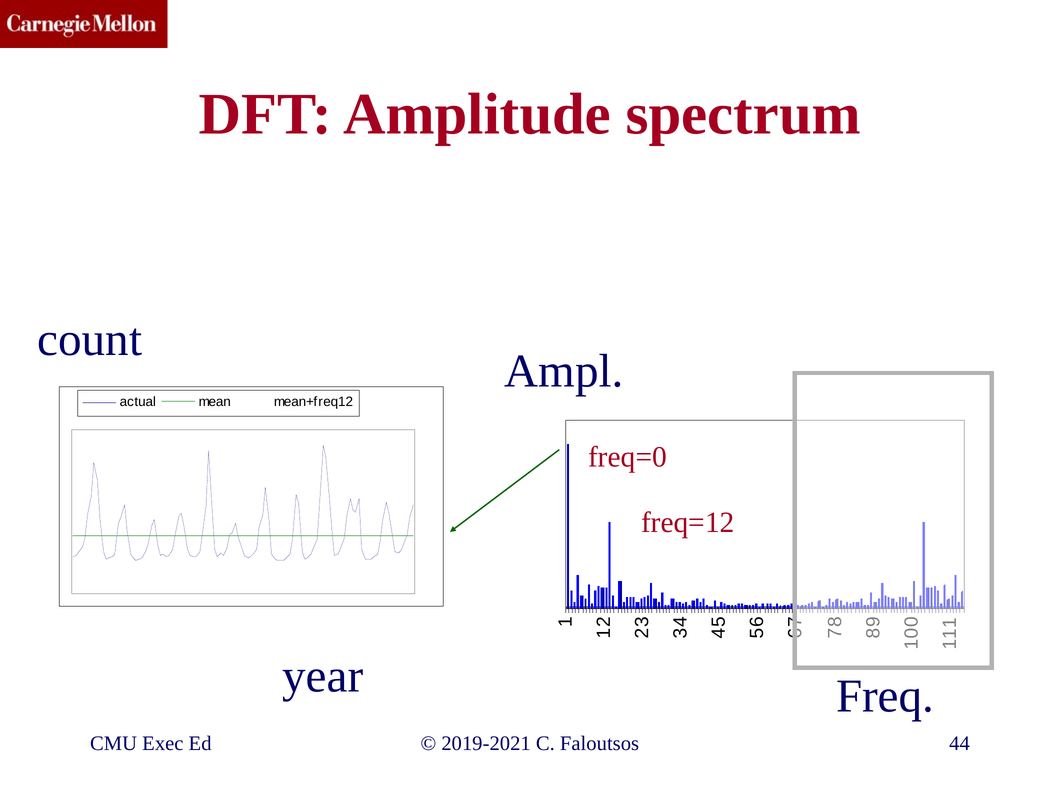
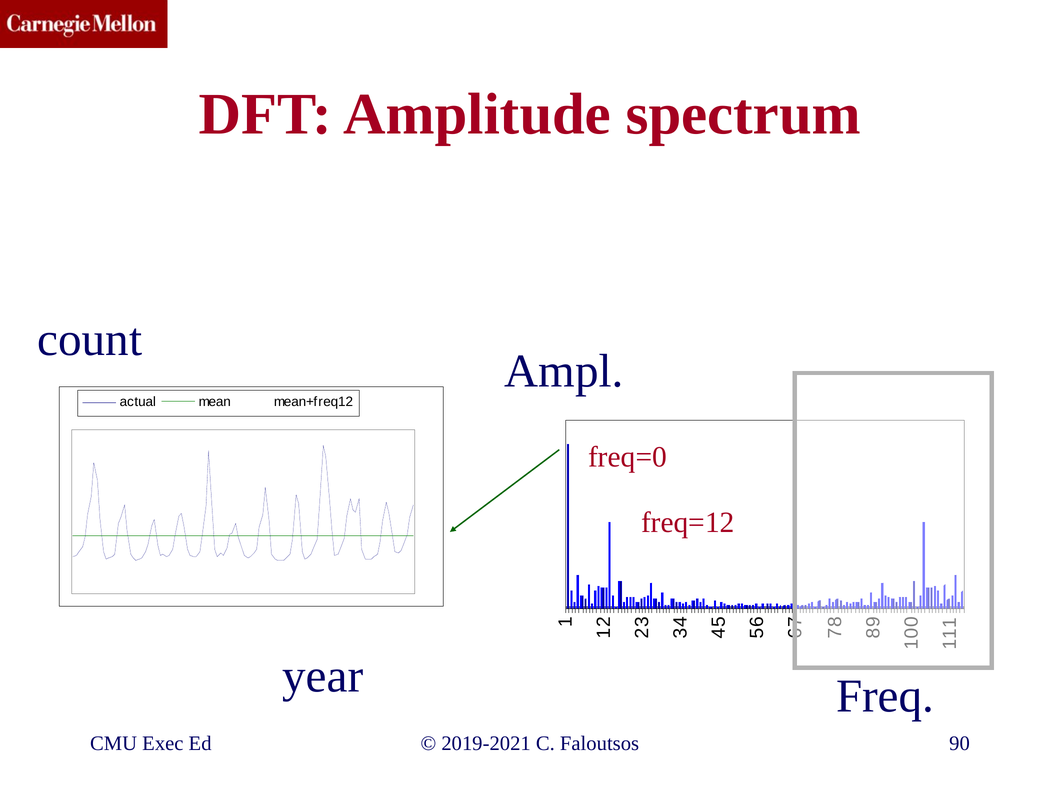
44: 44 -> 90
